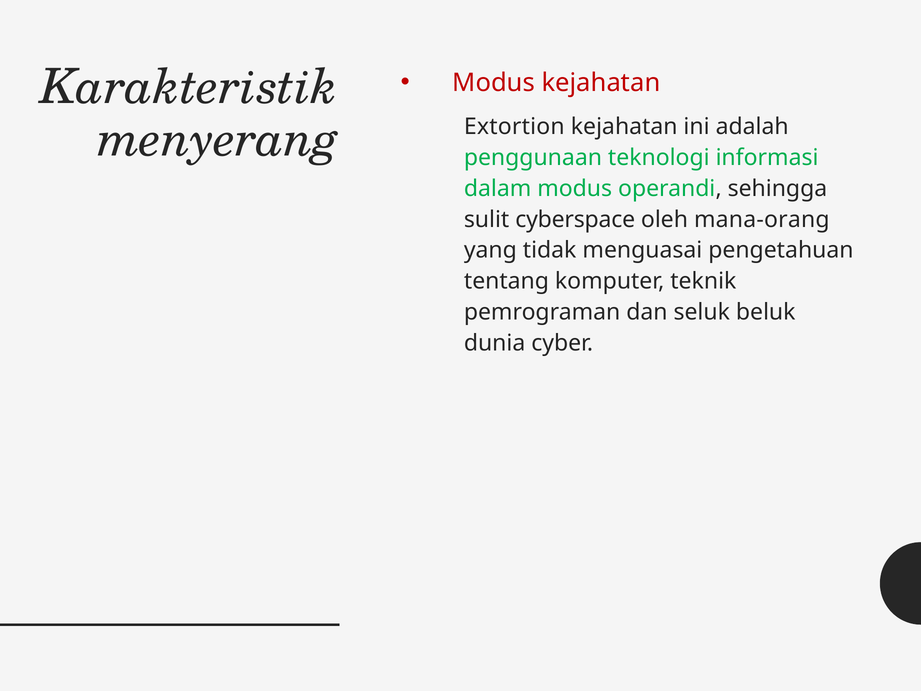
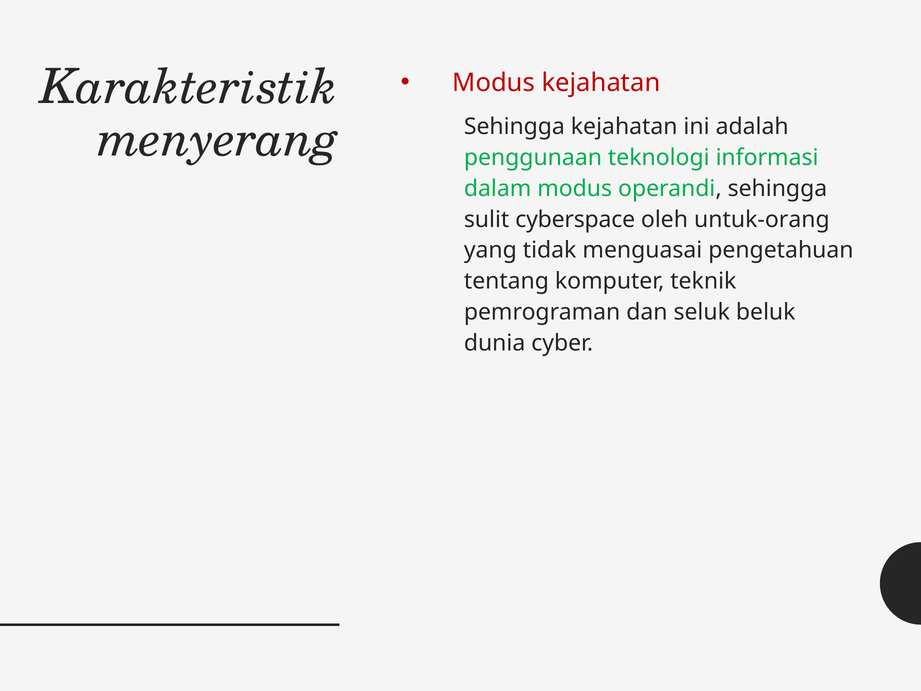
Extortion at (514, 127): Extortion -> Sehingga
mana-orang: mana-orang -> untuk-orang
